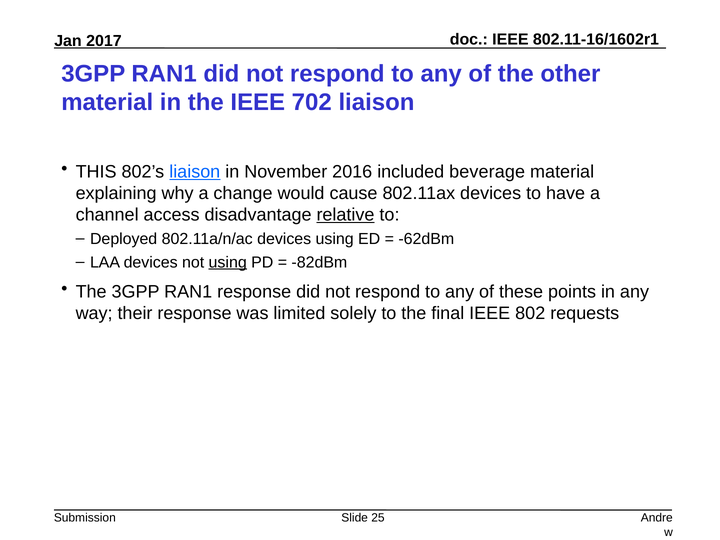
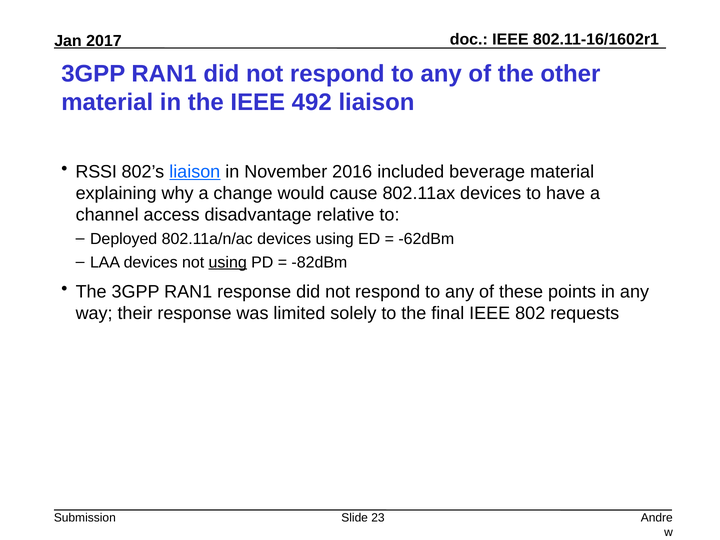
702: 702 -> 492
THIS: THIS -> RSSI
relative underline: present -> none
25: 25 -> 23
